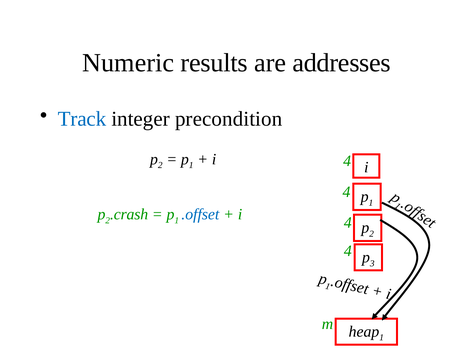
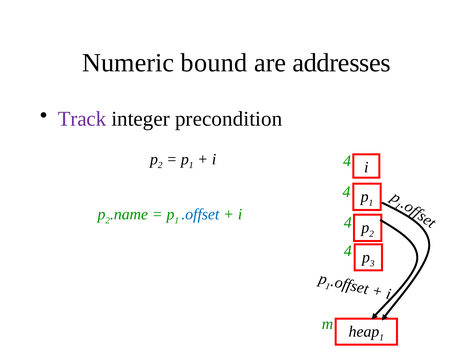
results: results -> bound
Track colour: blue -> purple
.crash: .crash -> .name
